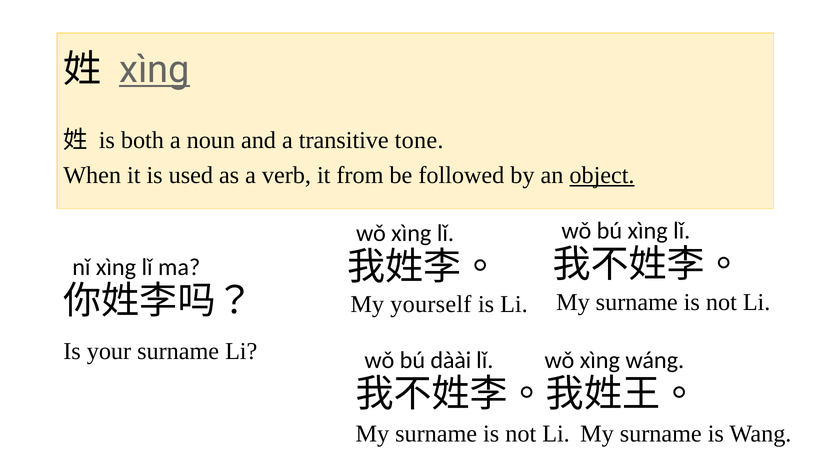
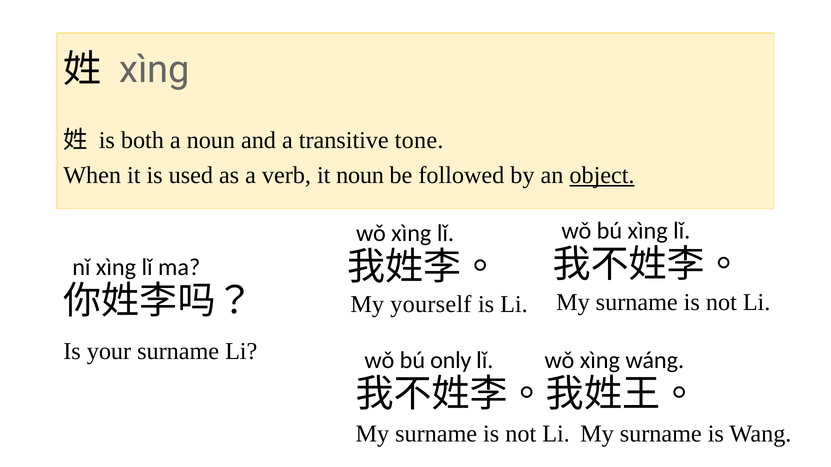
xìng at (154, 70) underline: present -> none
it from: from -> noun
dàài: dàài -> only
